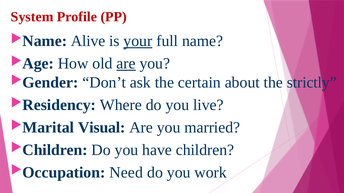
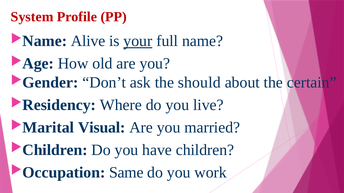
are at (126, 64) underline: present -> none
certain: certain -> should
strictly: strictly -> certain
Need: Need -> Same
